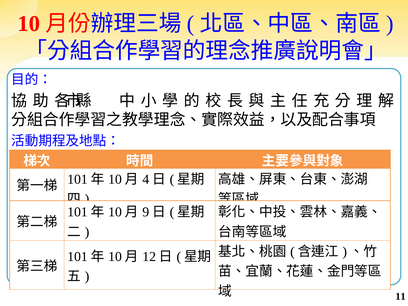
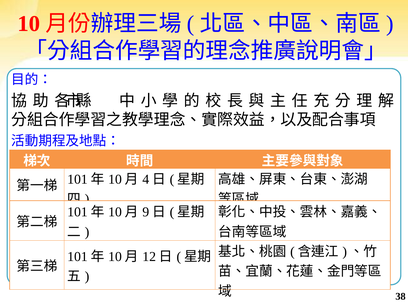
11: 11 -> 38
